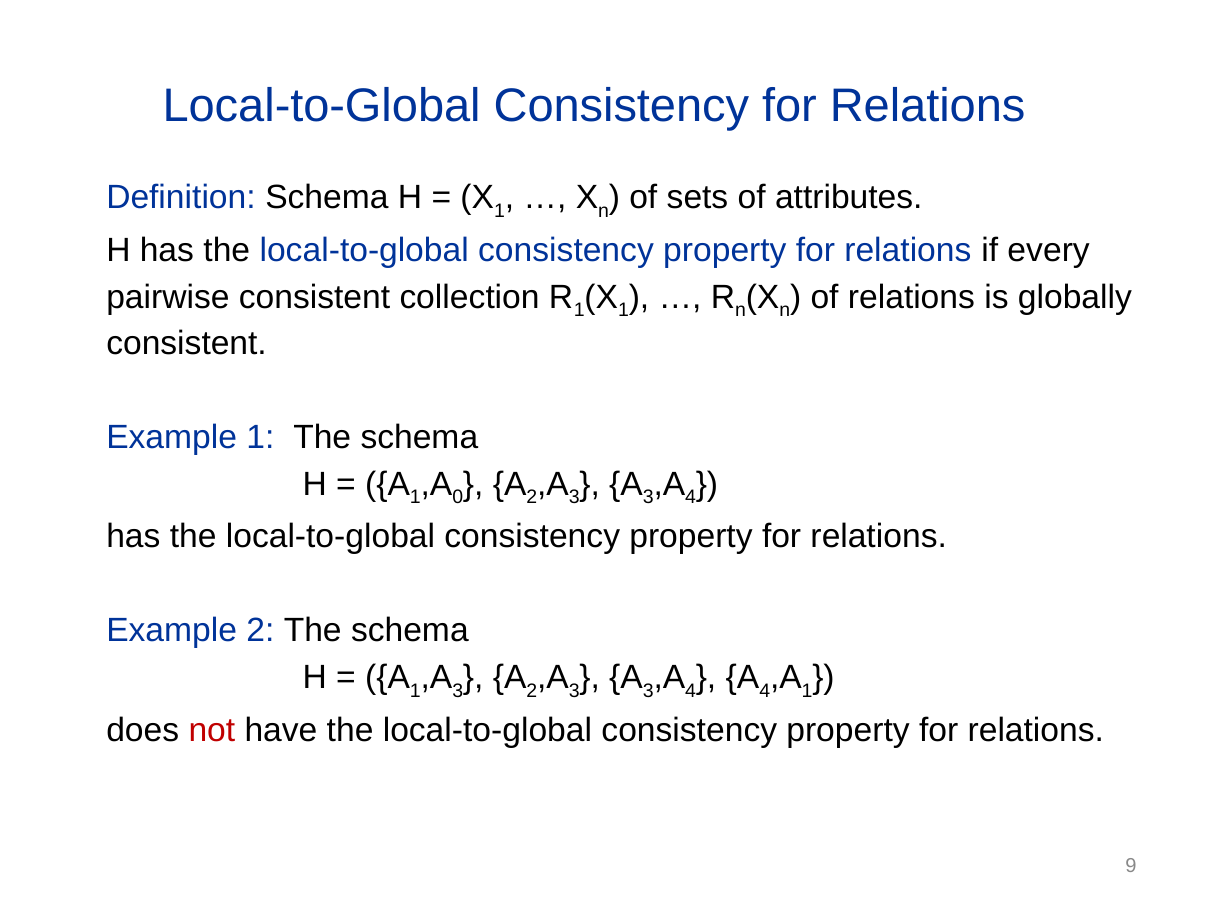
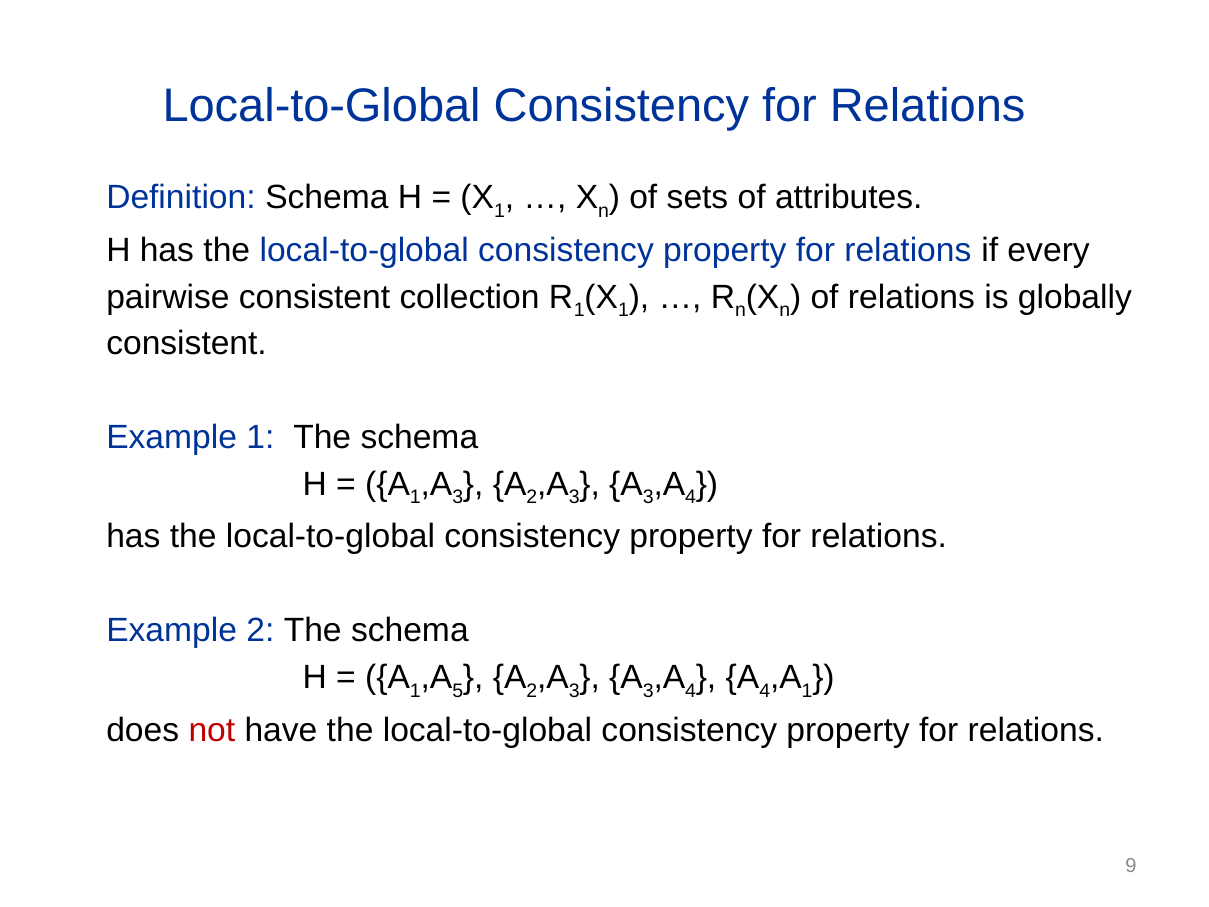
0 at (458, 497): 0 -> 3
3 at (458, 691): 3 -> 5
